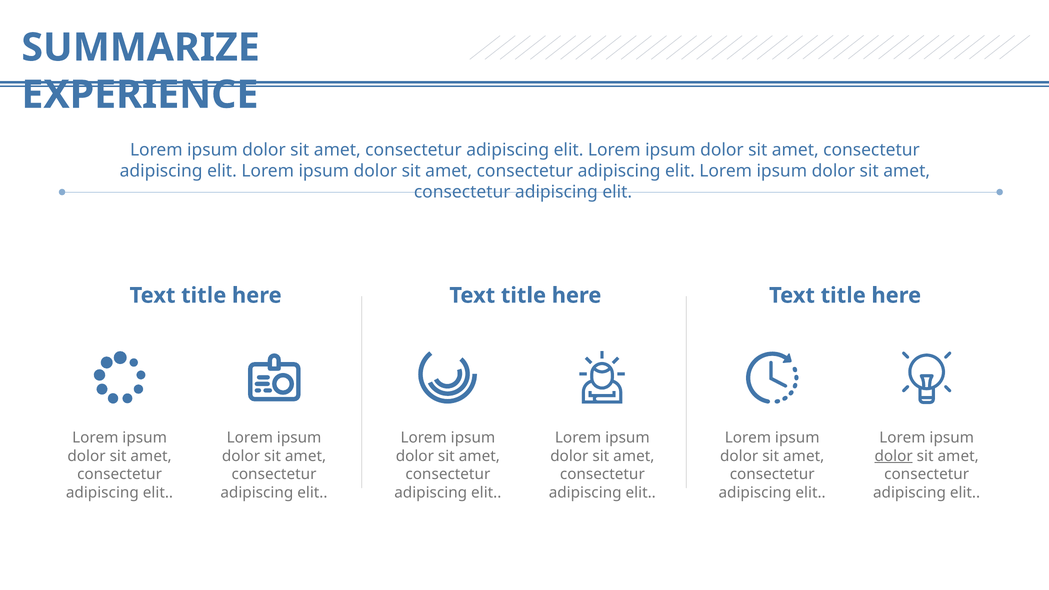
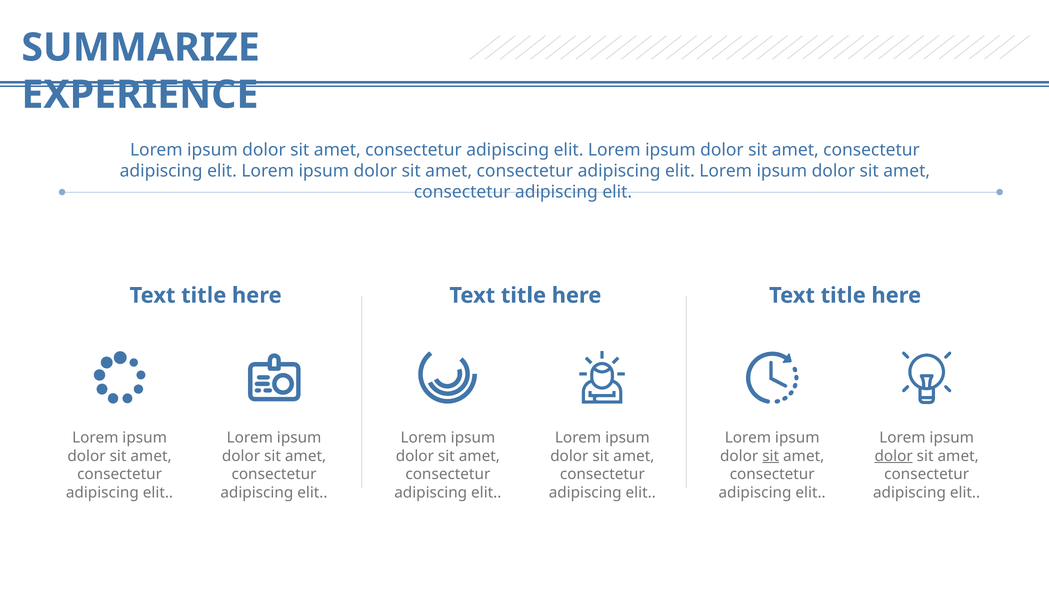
sit at (771, 456) underline: none -> present
